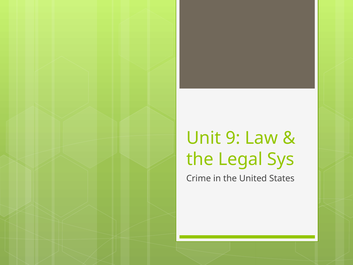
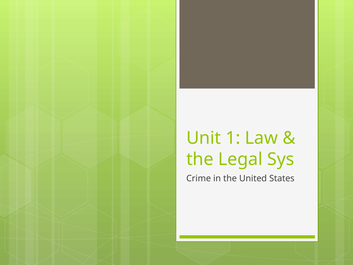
9: 9 -> 1
